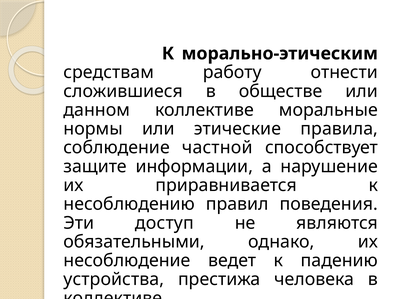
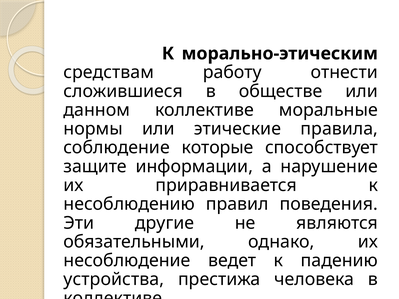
частной: частной -> которые
доступ: доступ -> другие
